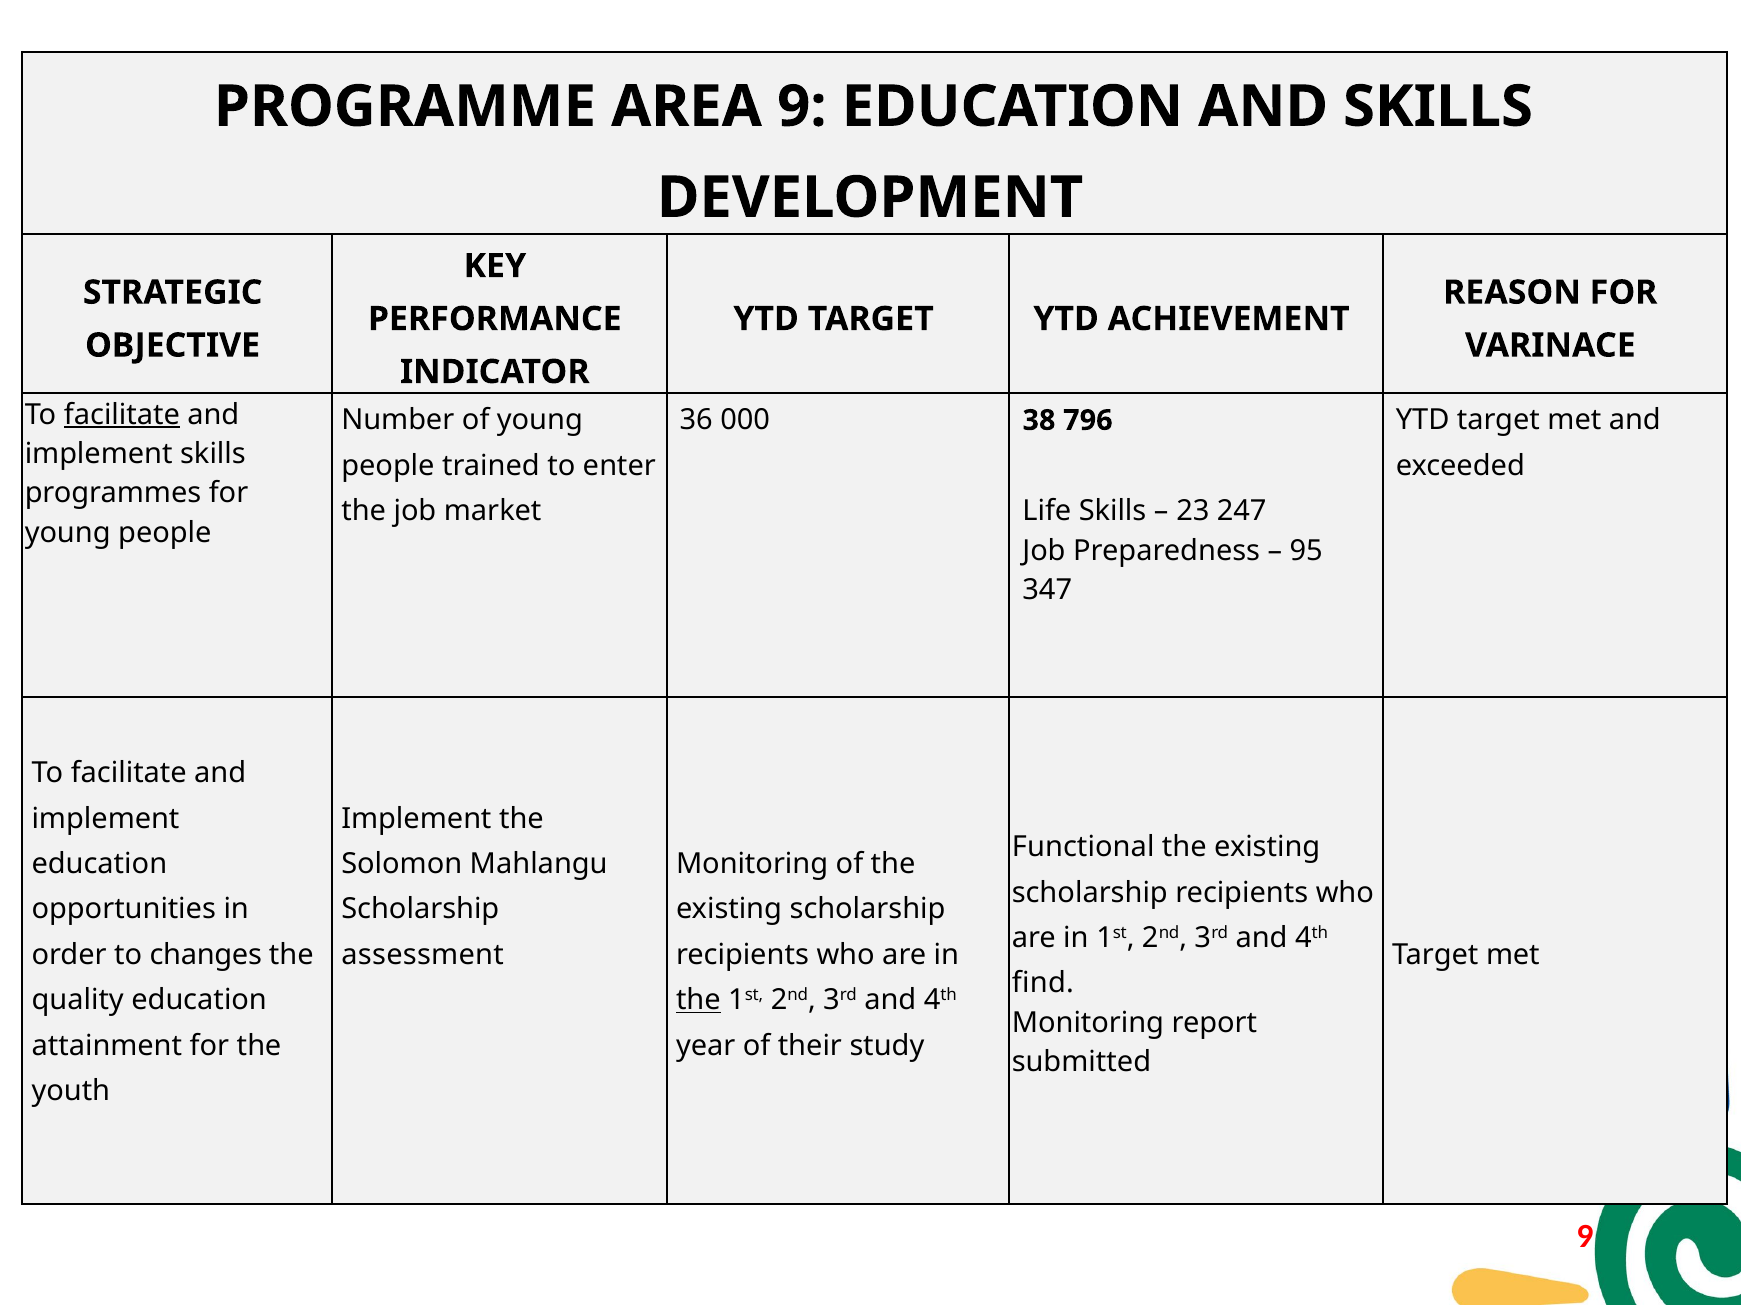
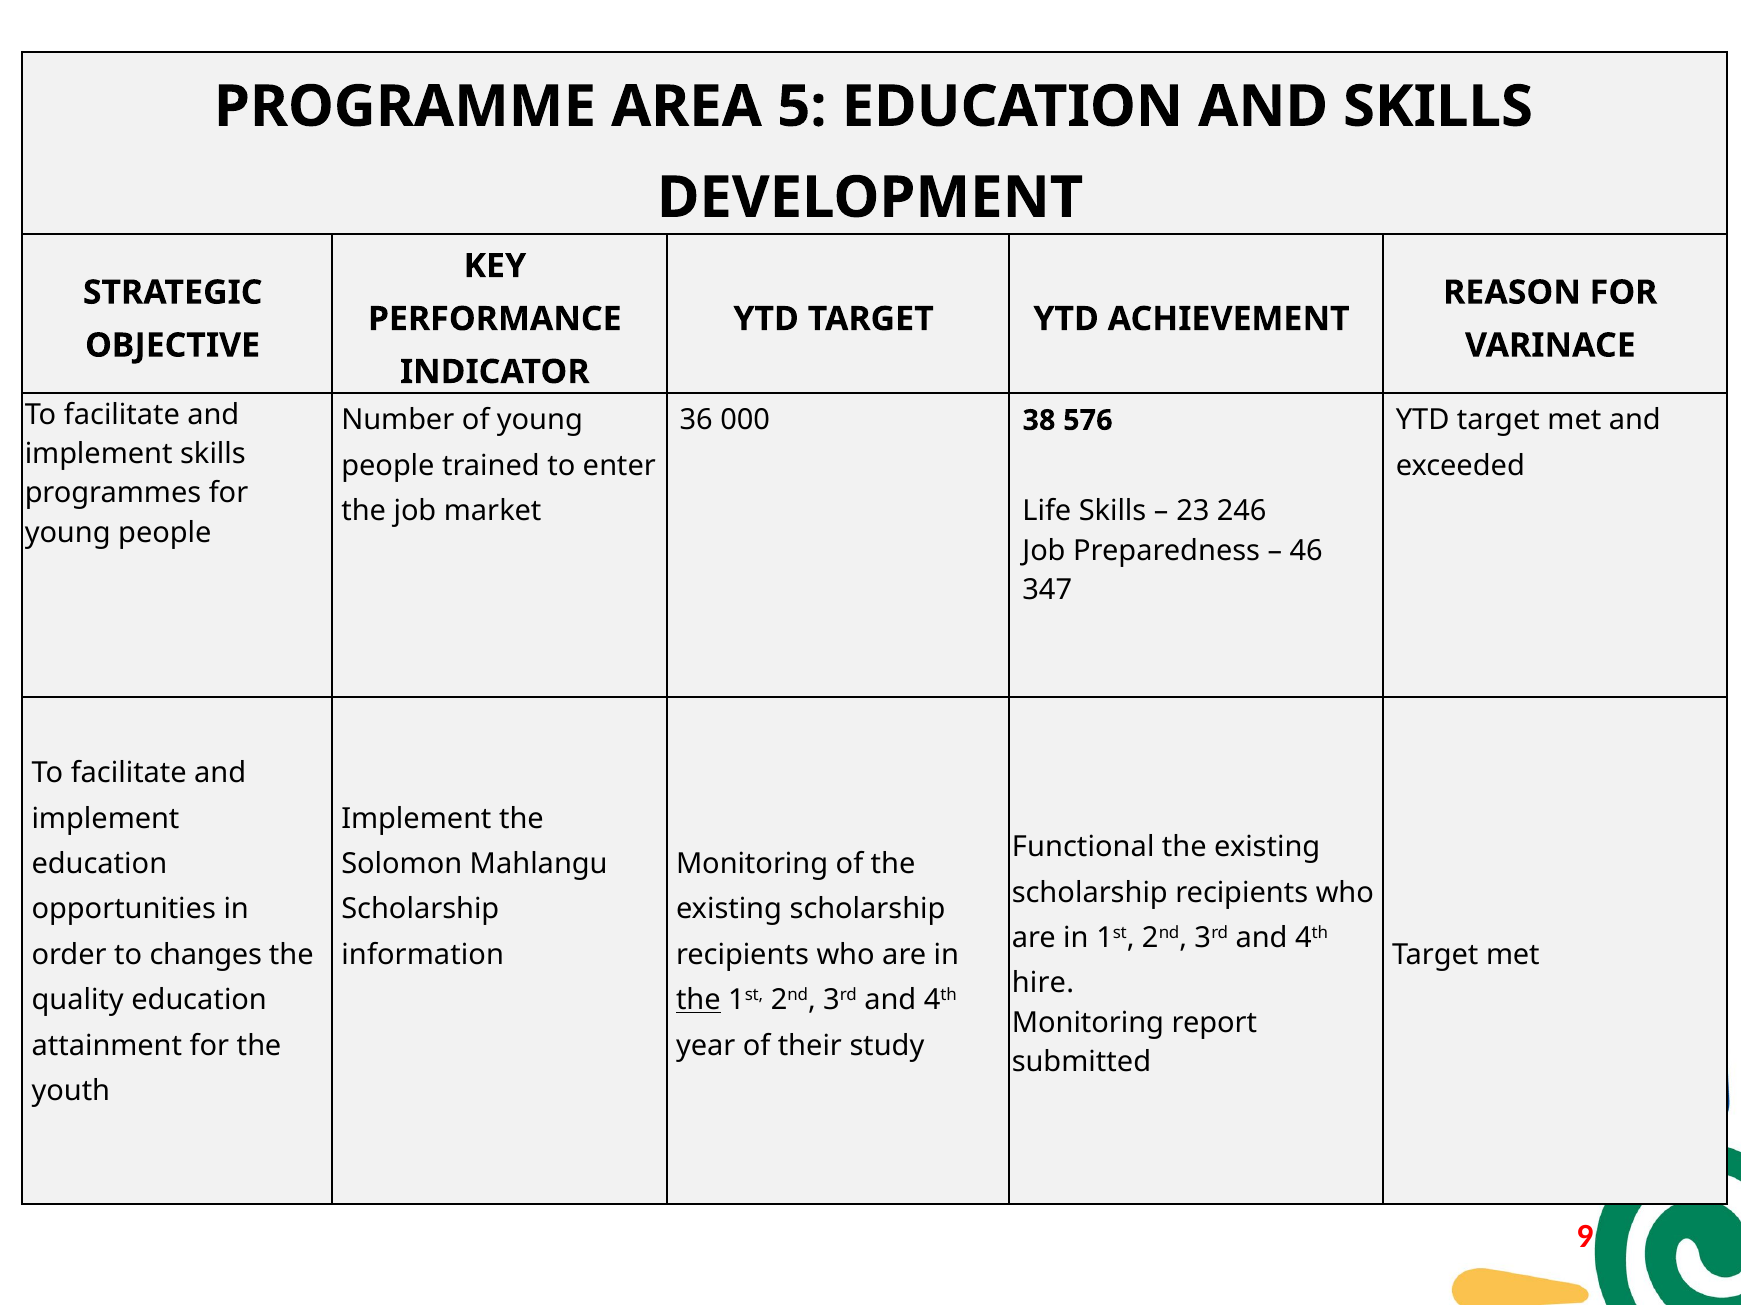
AREA 9: 9 -> 5
facilitate at (122, 415) underline: present -> none
796: 796 -> 576
247: 247 -> 246
95: 95 -> 46
assessment: assessment -> information
find: find -> hire
